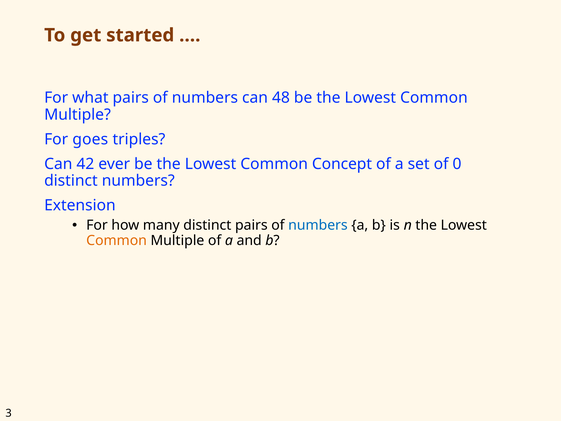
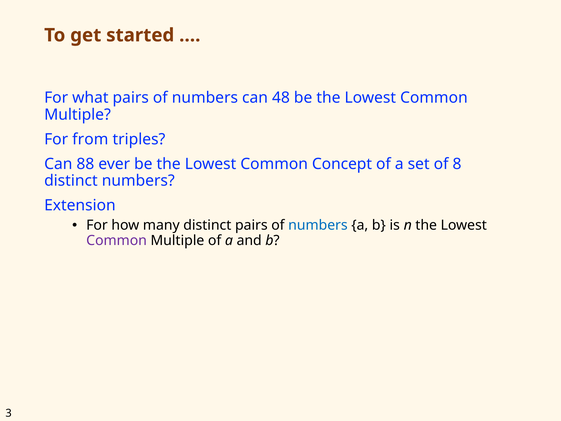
goes: goes -> from
42: 42 -> 88
0: 0 -> 8
Common at (117, 240) colour: orange -> purple
